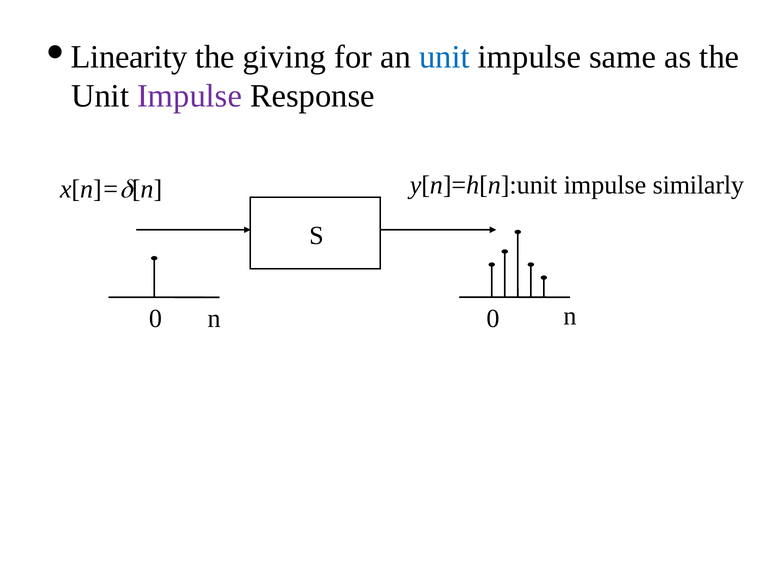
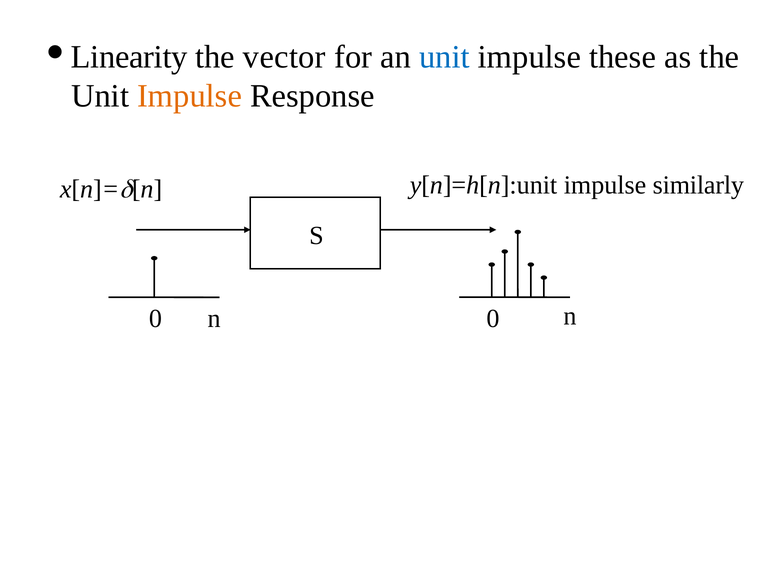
giving: giving -> vector
same: same -> these
Impulse at (190, 96) colour: purple -> orange
